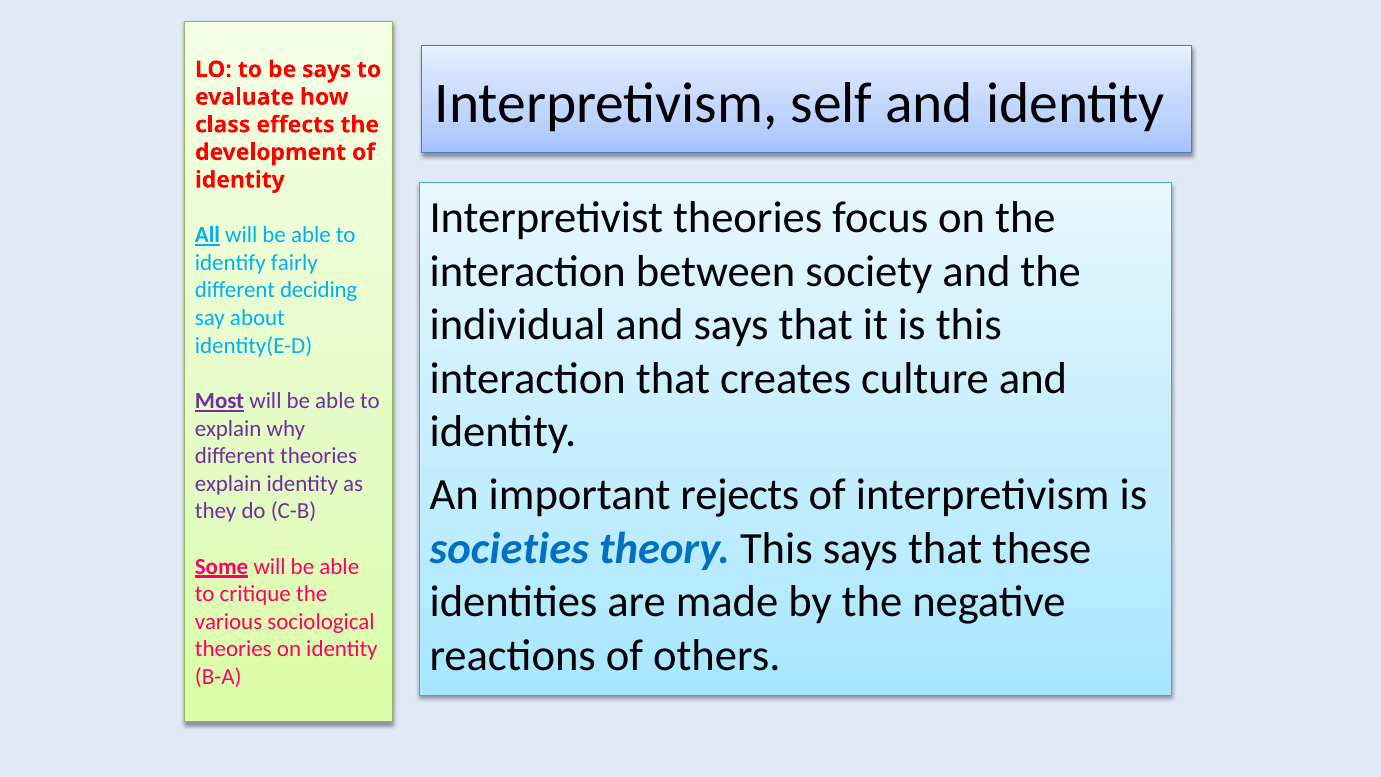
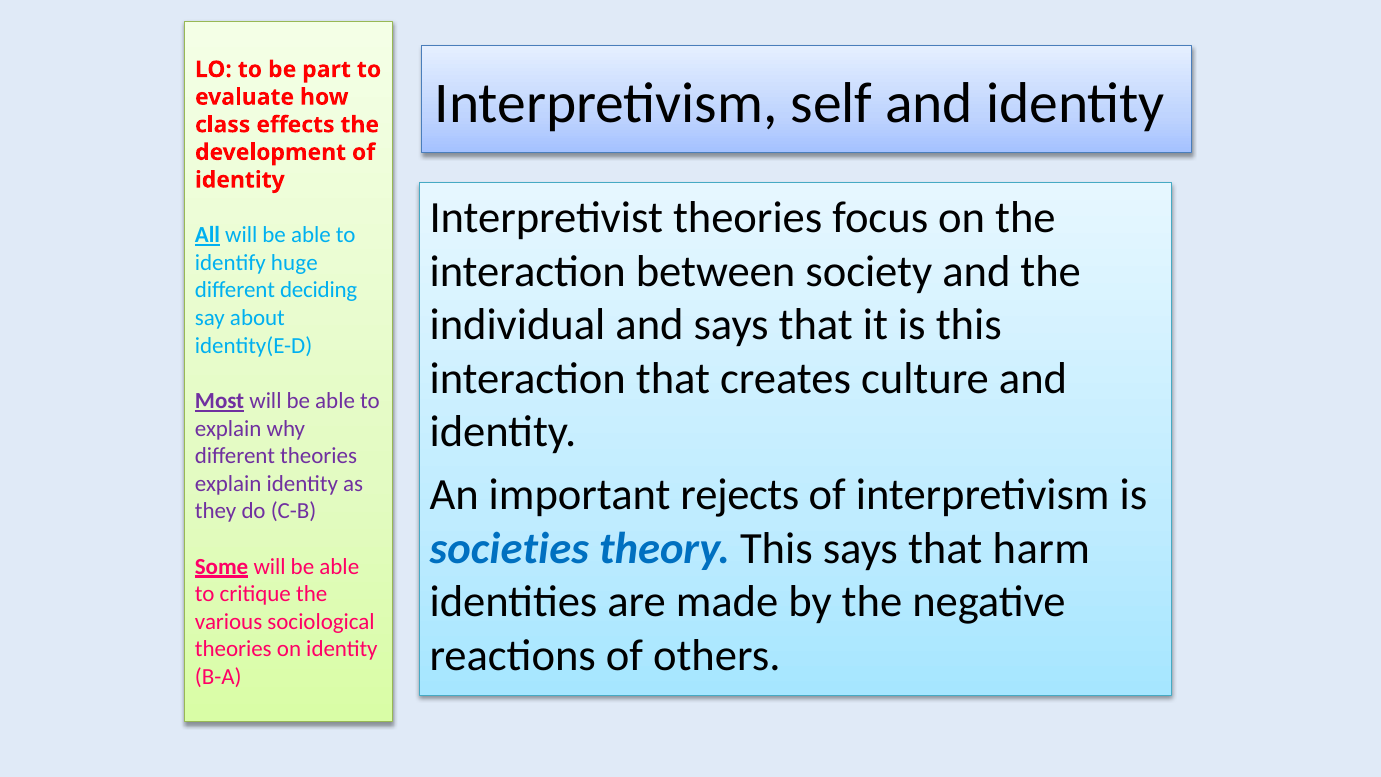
be says: says -> part
fairly: fairly -> huge
these: these -> harm
